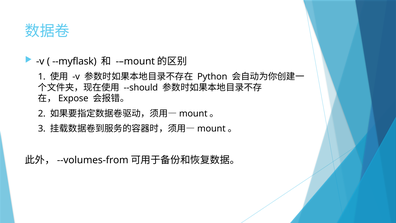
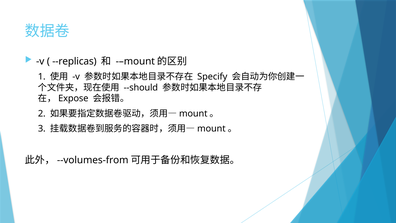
--myflask: --myflask -> --replicas
Python: Python -> Specify
